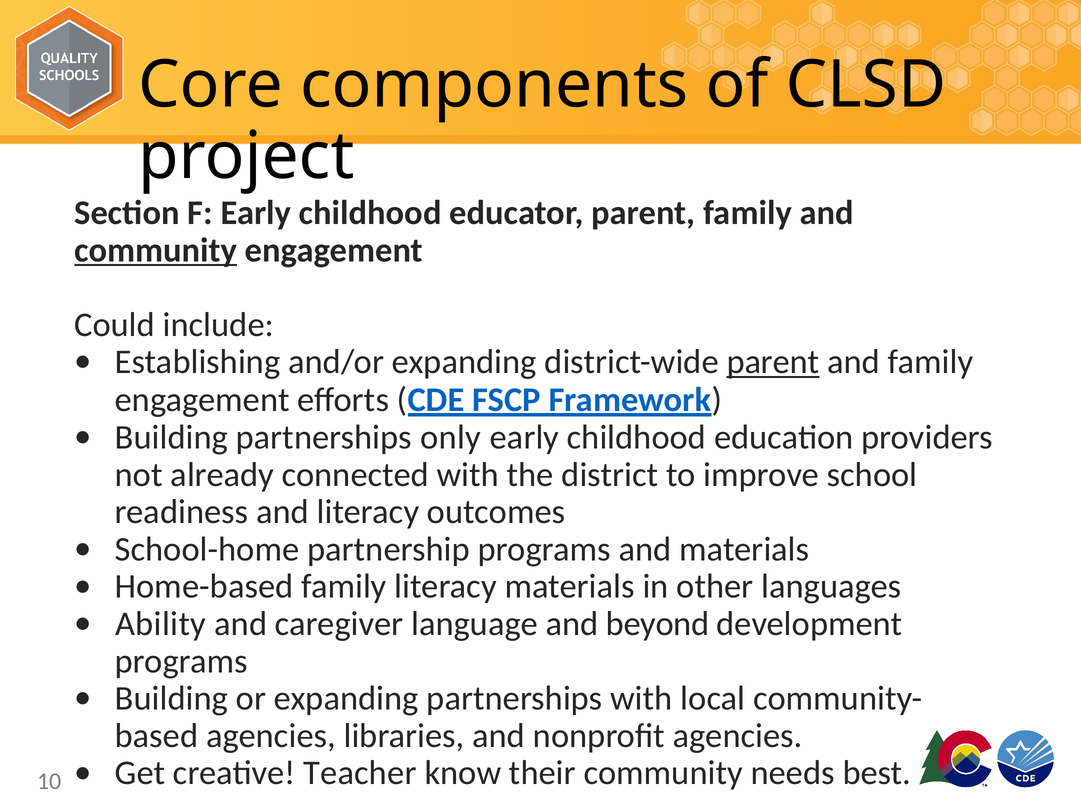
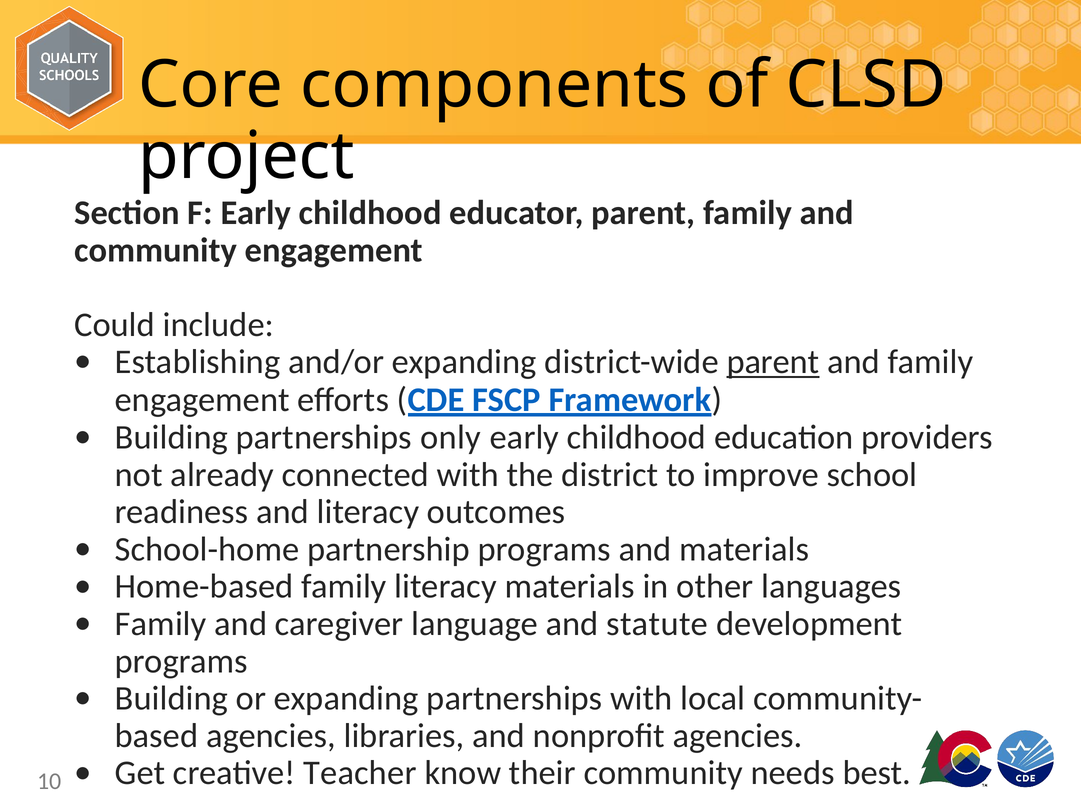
community at (156, 250) underline: present -> none
Ability at (161, 624): Ability -> Family
beyond: beyond -> statute
